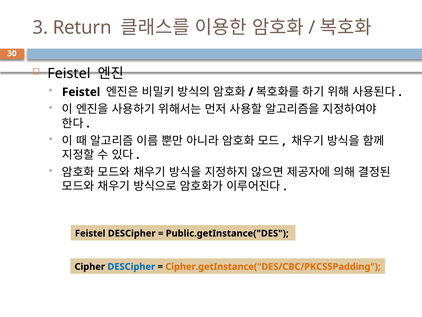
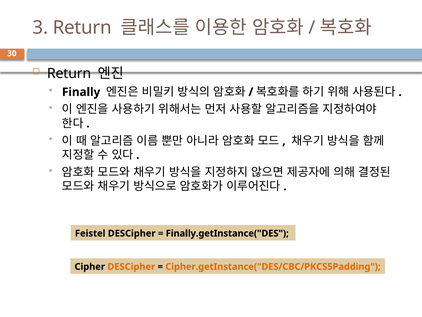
Feistel at (69, 73): Feistel -> Return
Feistel at (81, 92): Feistel -> Finally
Public.getInstance("DES: Public.getInstance("DES -> Finally.getInstance("DES
DESCipher at (131, 266) colour: blue -> orange
